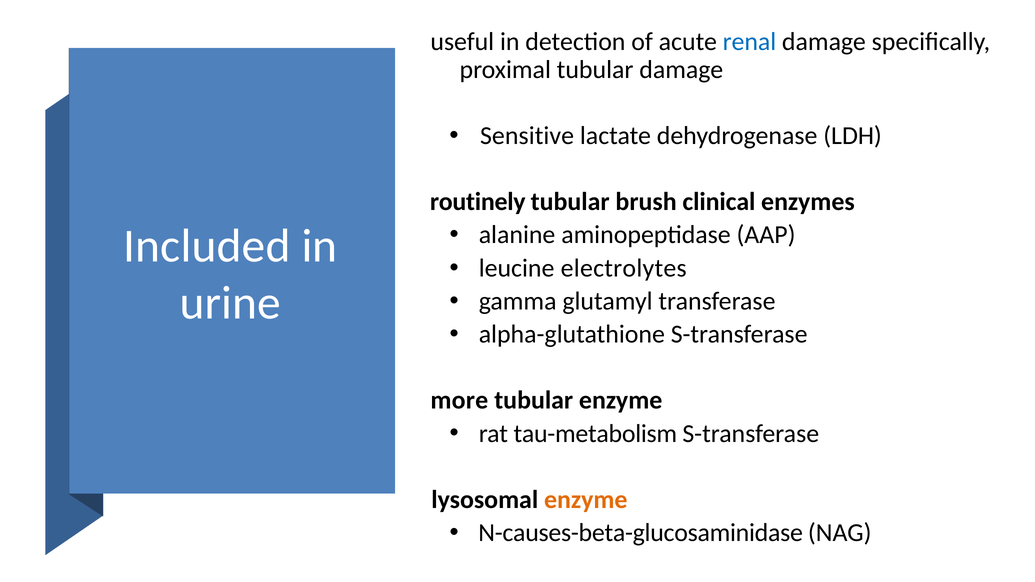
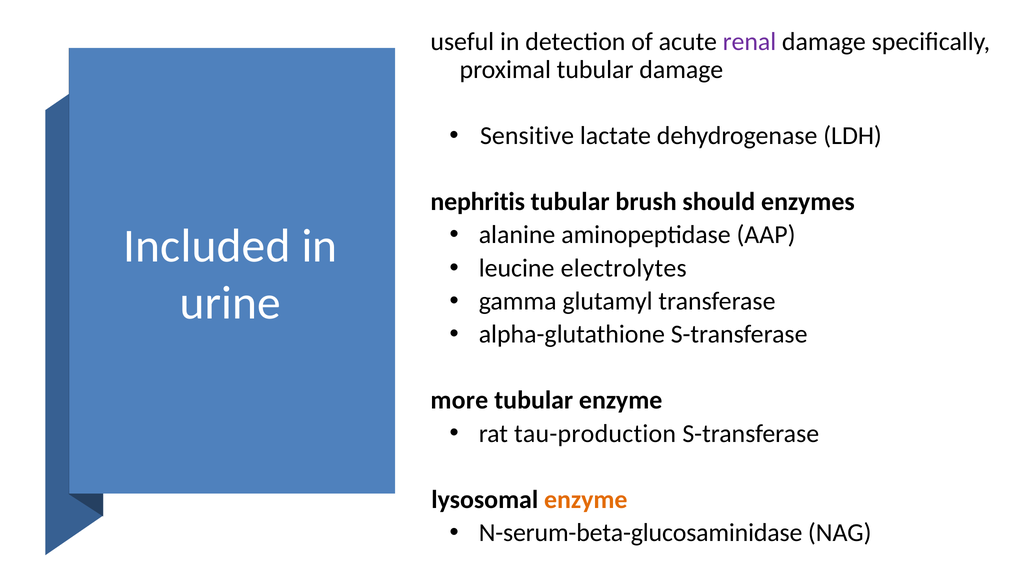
renal colour: blue -> purple
routinely: routinely -> nephritis
clinical: clinical -> should
tau-metabolism: tau-metabolism -> tau-production
N-causes-beta-glucosaminidase: N-causes-beta-glucosaminidase -> N-serum-beta-glucosaminidase
